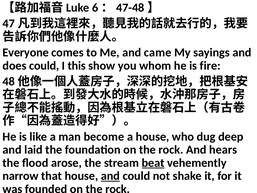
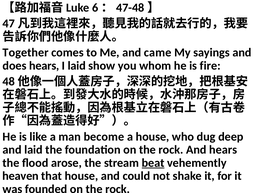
Everyone: Everyone -> Together
does could: could -> hears
I this: this -> laid
narrow: narrow -> heaven
and at (110, 176) underline: present -> none
